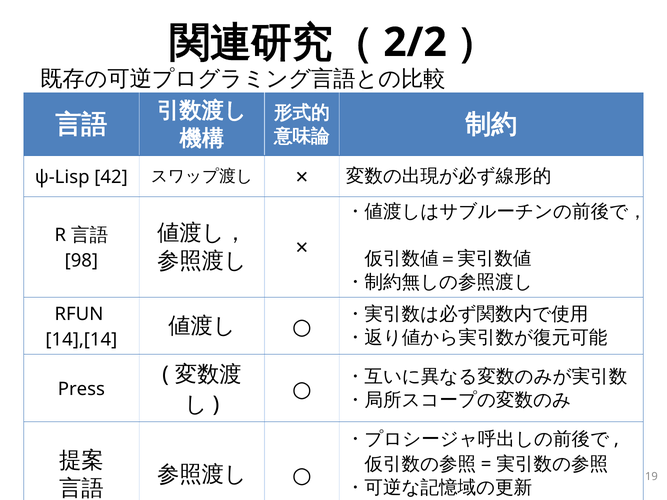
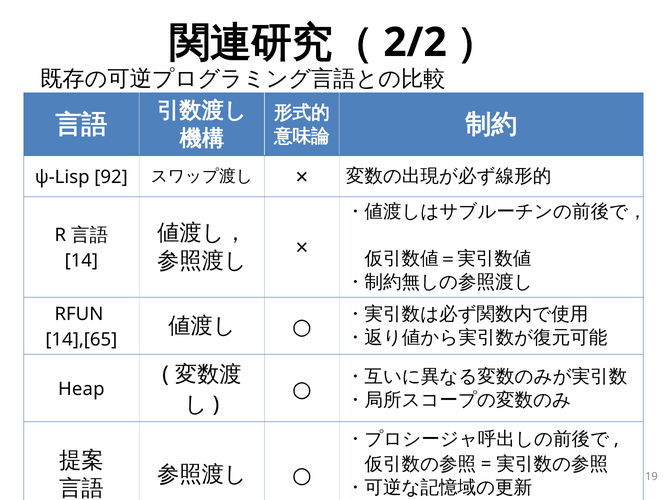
42: 42 -> 92
98: 98 -> 14
14],[14: 14],[14 -> 14],[65
Press: Press -> Heap
